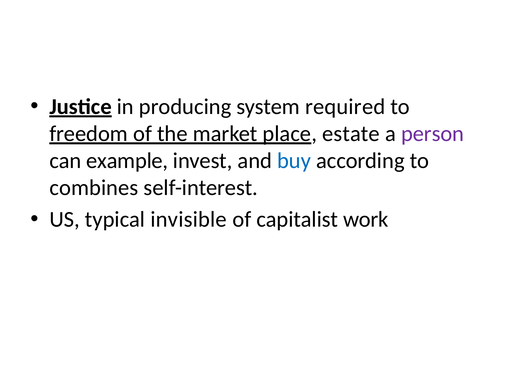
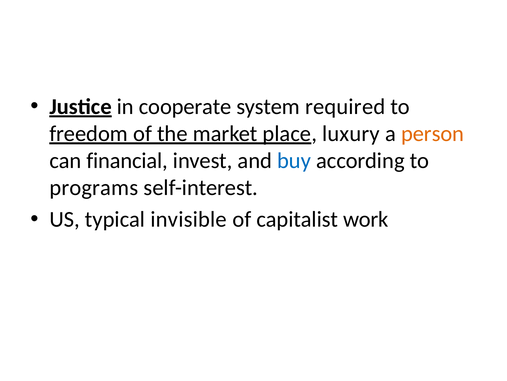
producing: producing -> cooperate
estate: estate -> luxury
person colour: purple -> orange
example: example -> financial
combines: combines -> programs
